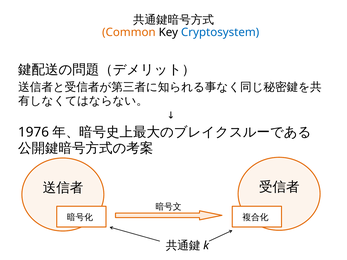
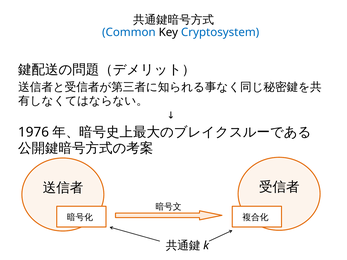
Common colour: orange -> blue
